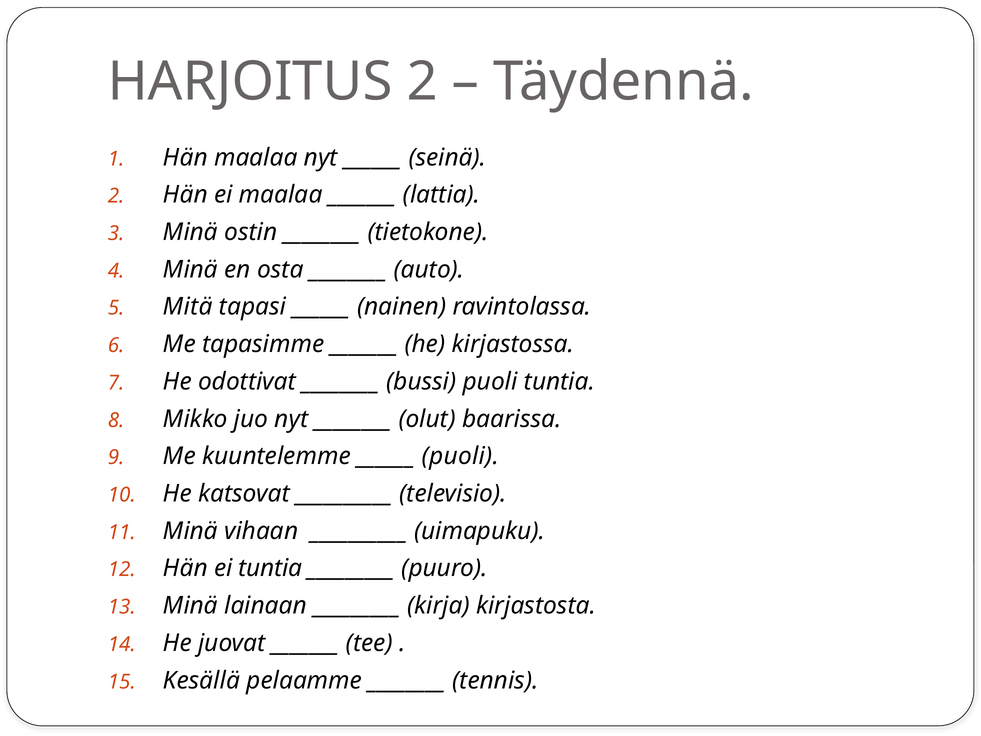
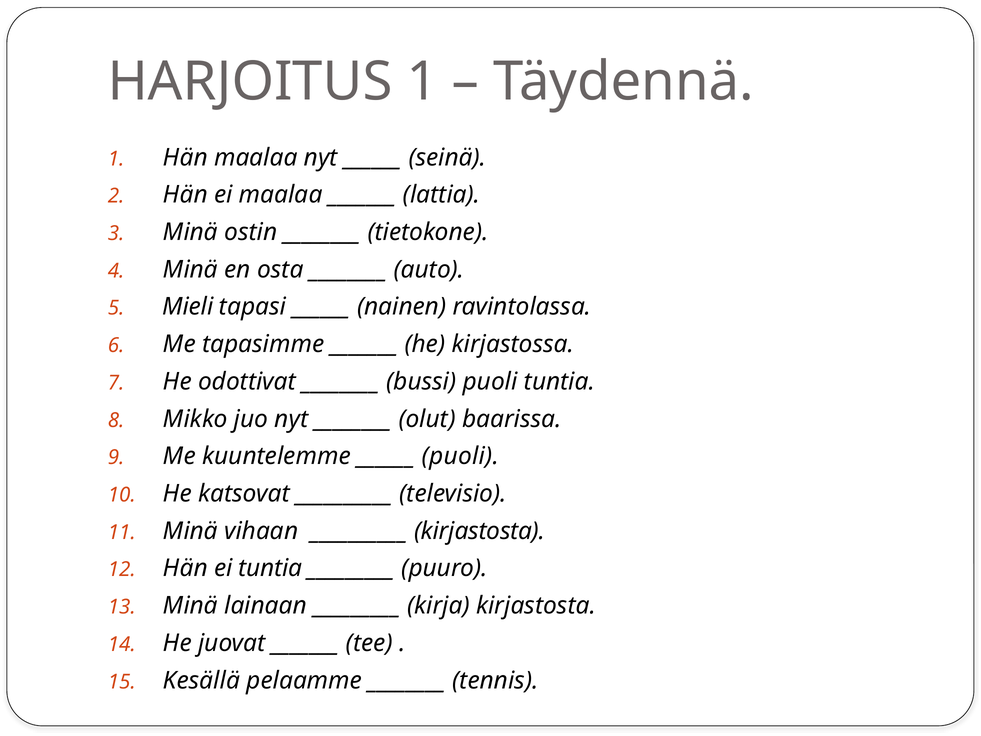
HARJOITUS 2: 2 -> 1
Mitä: Mitä -> Mieli
uimapuku at (479, 531): uimapuku -> kirjastosta
